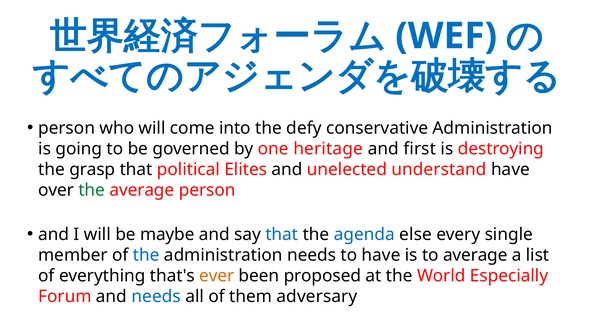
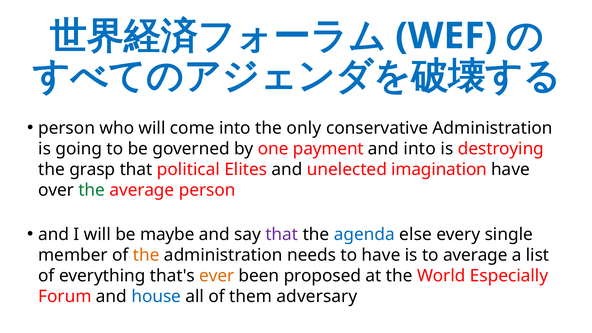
defy: defy -> only
heritage: heritage -> payment
and first: first -> into
understand: understand -> imagination
that at (282, 234) colour: blue -> purple
the at (146, 255) colour: blue -> orange
and needs: needs -> house
